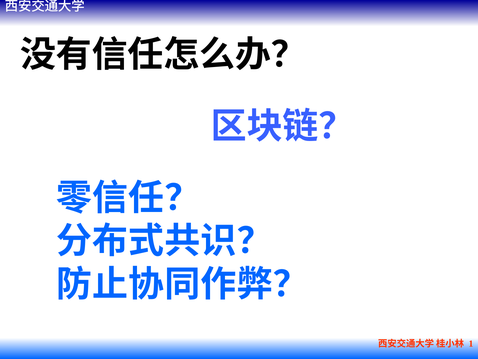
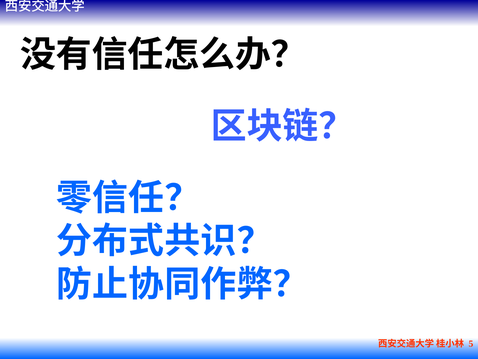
1: 1 -> 5
